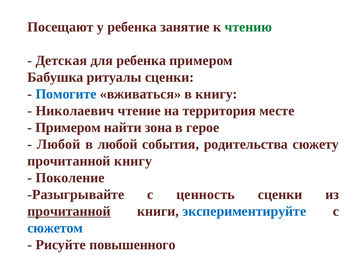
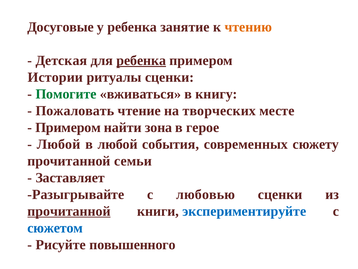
Посещают: Посещают -> Досуговые
чтению colour: green -> orange
ребенка at (141, 60) underline: none -> present
Бабушка: Бабушка -> Истории
Помогите colour: blue -> green
Николаевич: Николаевич -> Пожаловать
территория: территория -> творческих
родительства: родительства -> современных
прочитанной книгу: книгу -> семьи
Поколение: Поколение -> Заставляет
ценность: ценность -> любовью
